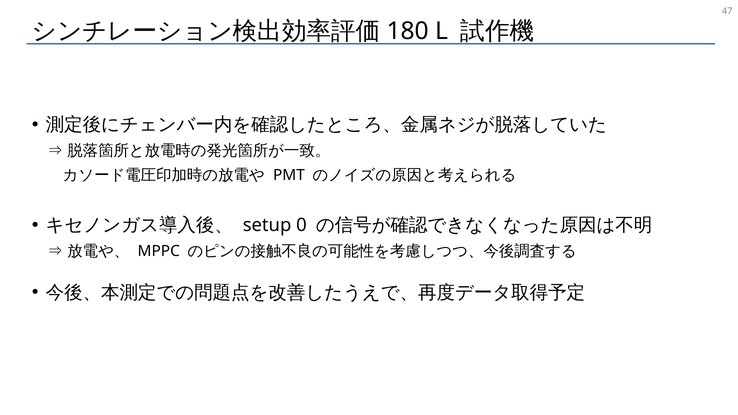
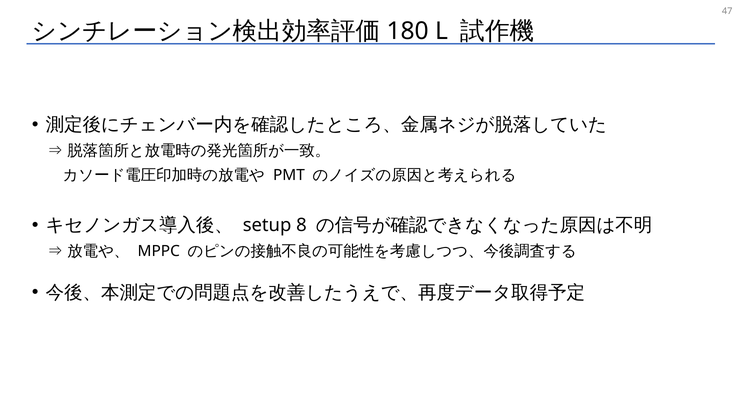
0: 0 -> 8
